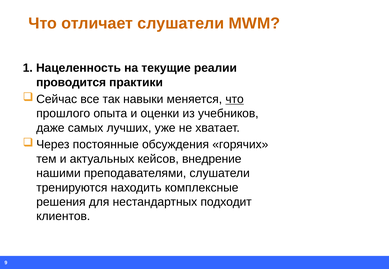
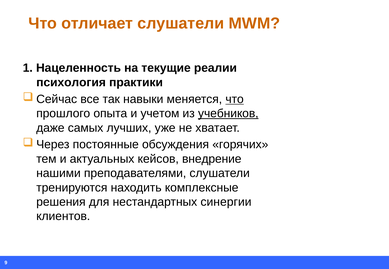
проводится: проводится -> психология
оценки: оценки -> учетом
учебников underline: none -> present
подходит: подходит -> синергии
